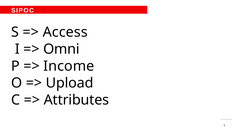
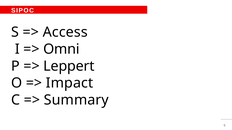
Income: Income -> Leppert
Upload: Upload -> Impact
Attributes: Attributes -> Summary
